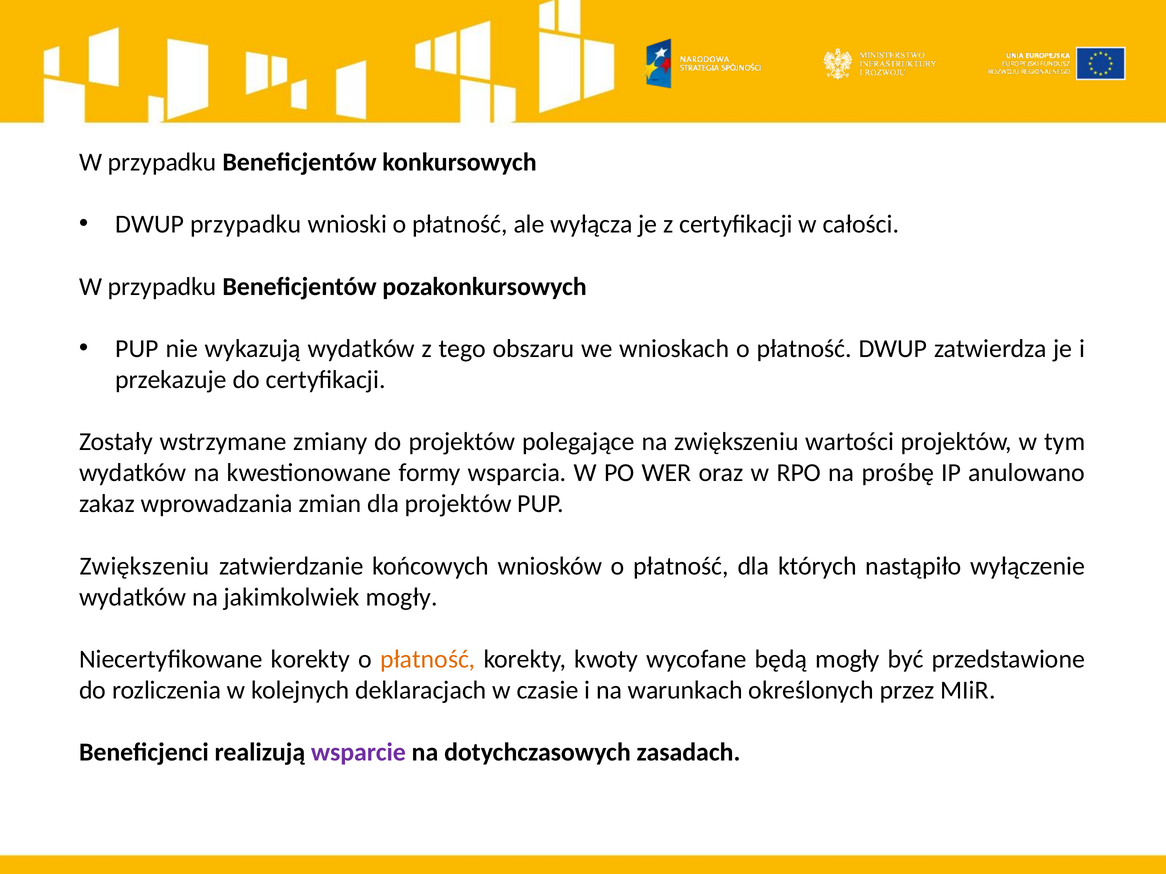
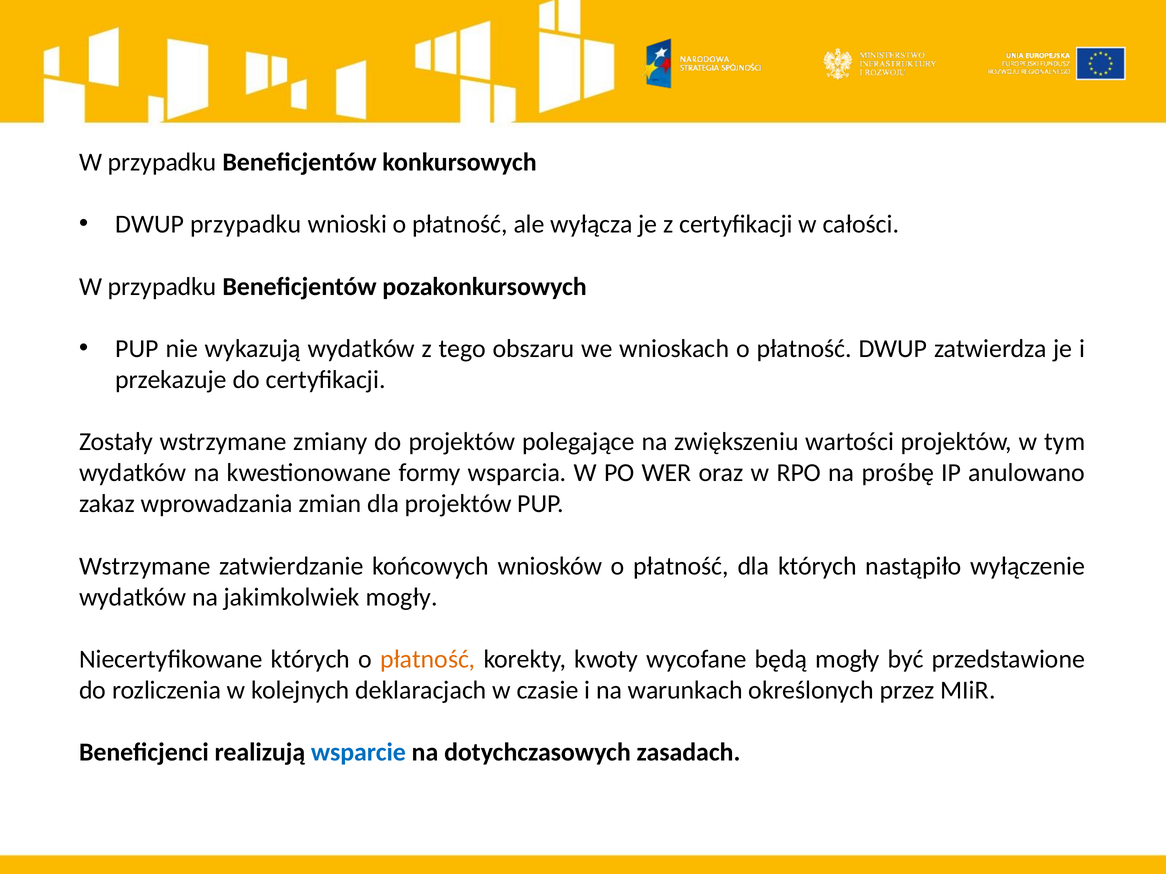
Zwiększeniu at (145, 566): Zwiększeniu -> Wstrzymane
Niecertyfikowane korekty: korekty -> których
wsparcie colour: purple -> blue
